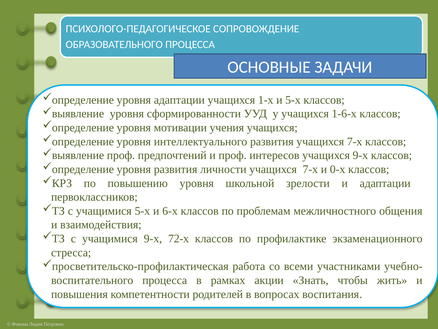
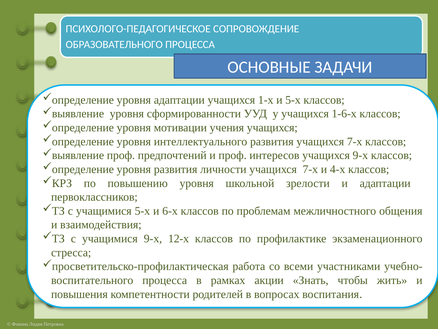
0-х: 0-х -> 4-х
72-х: 72-х -> 12-х
